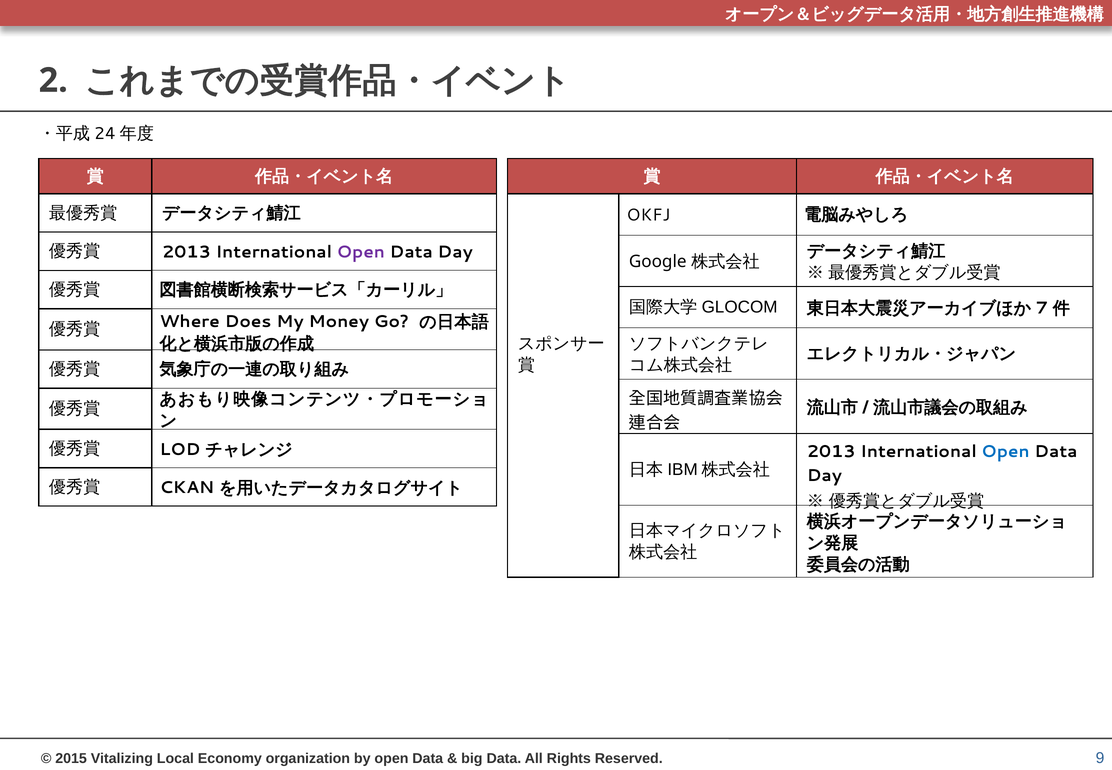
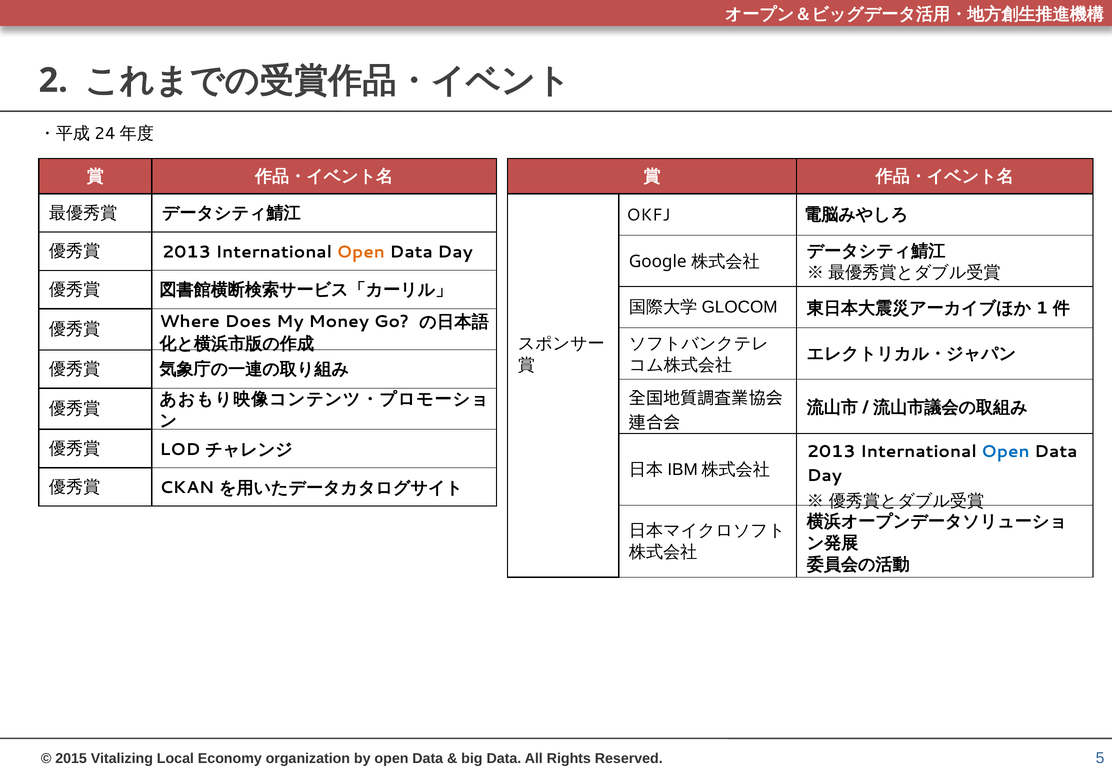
Open at (361, 252) colour: purple -> orange
7: 7 -> 1
9: 9 -> 5
